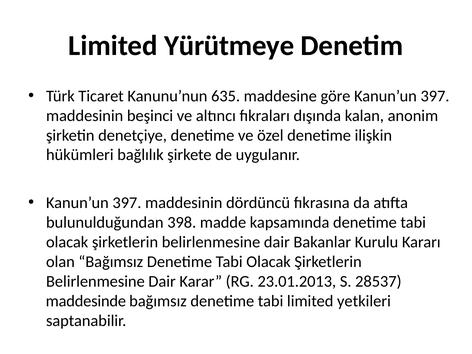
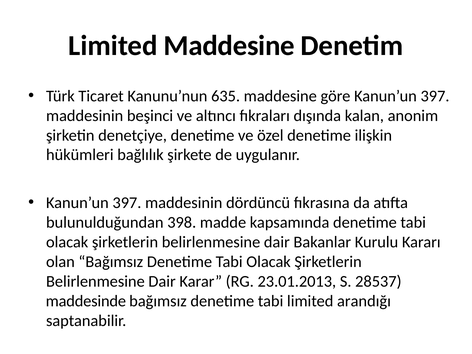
Limited Yürütmeye: Yürütmeye -> Maddesine
yetkileri: yetkileri -> arandığı
